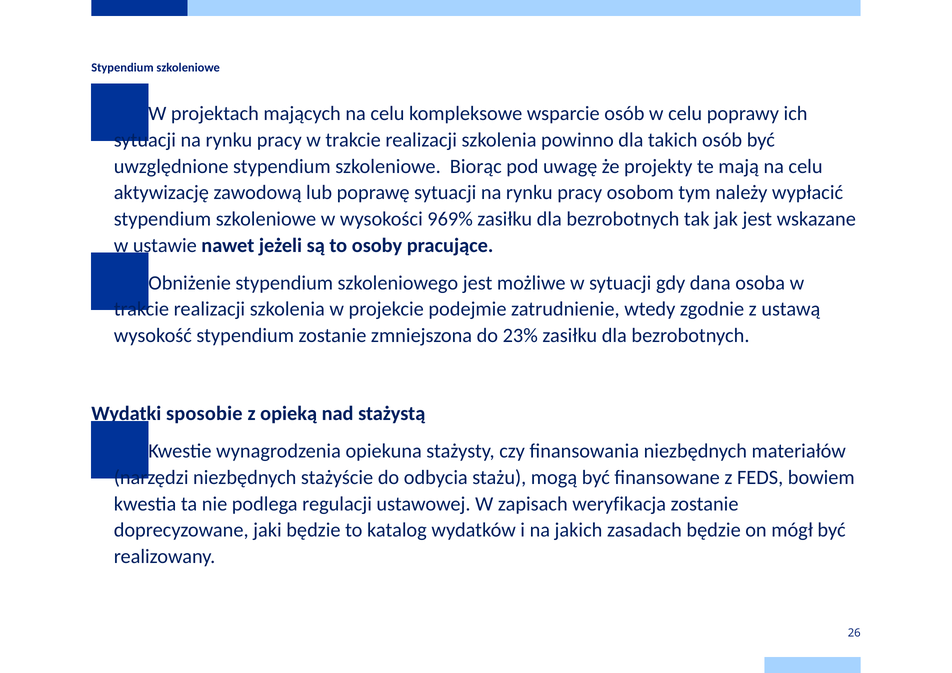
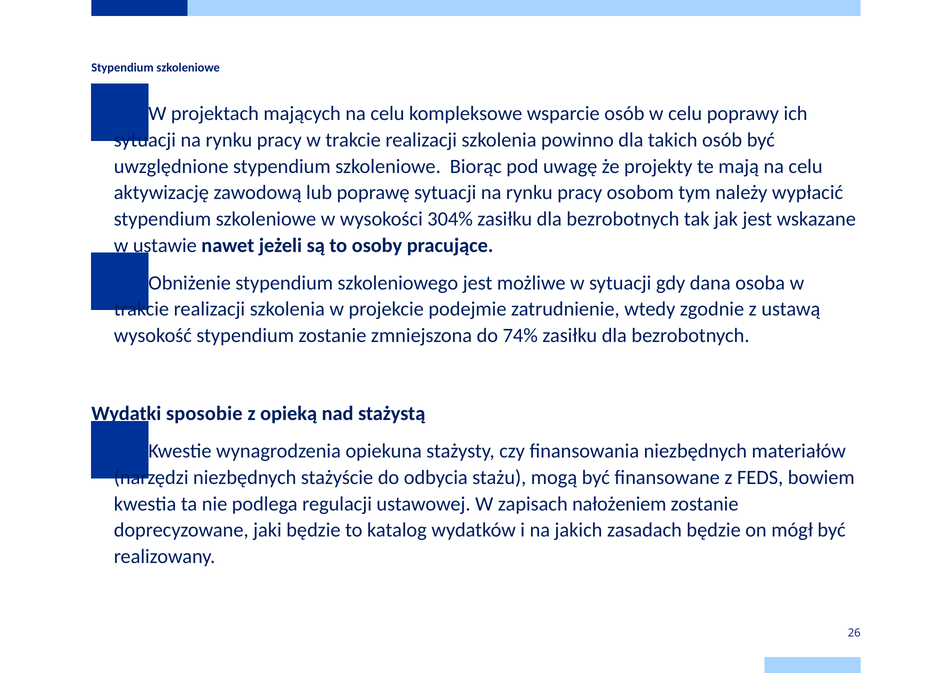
969%: 969% -> 304%
23%: 23% -> 74%
weryfikacja: weryfikacja -> nałożeniem
